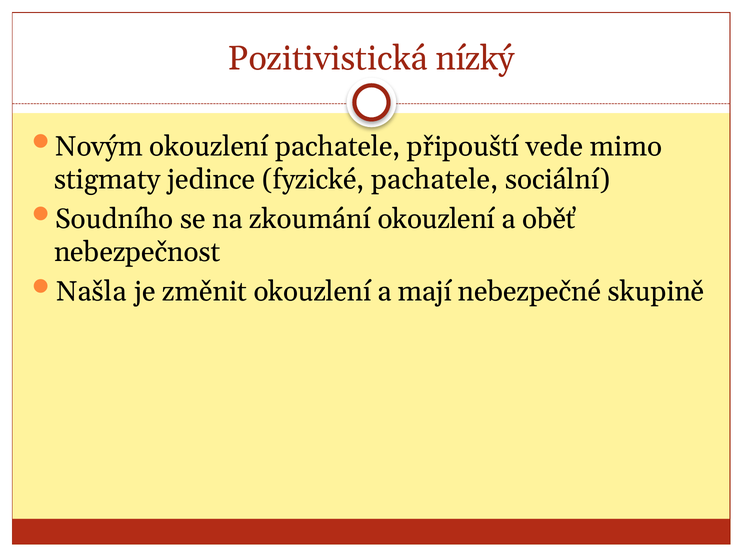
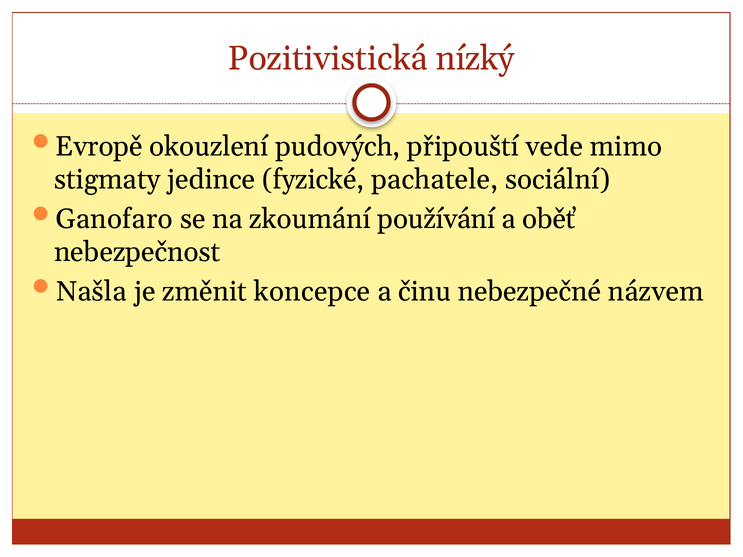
Novým: Novým -> Evropě
okouzlení pachatele: pachatele -> pudových
Soudního: Soudního -> Ganofaro
zkoumání okouzlení: okouzlení -> používání
změnit okouzlení: okouzlení -> koncepce
mají: mají -> činu
skupině: skupině -> názvem
